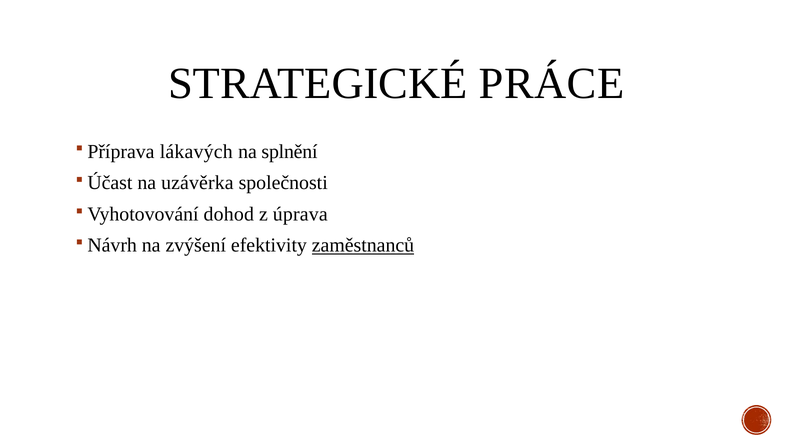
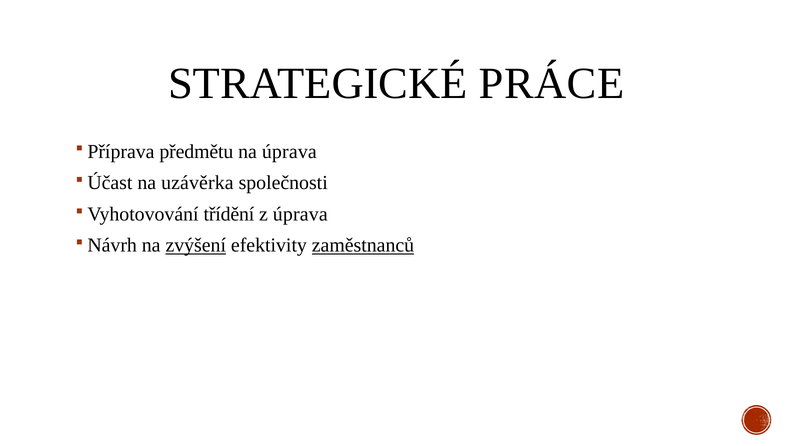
lákavých: lákavých -> předmětu
na splnění: splnění -> úprava
dohod: dohod -> třídění
zvýšení underline: none -> present
